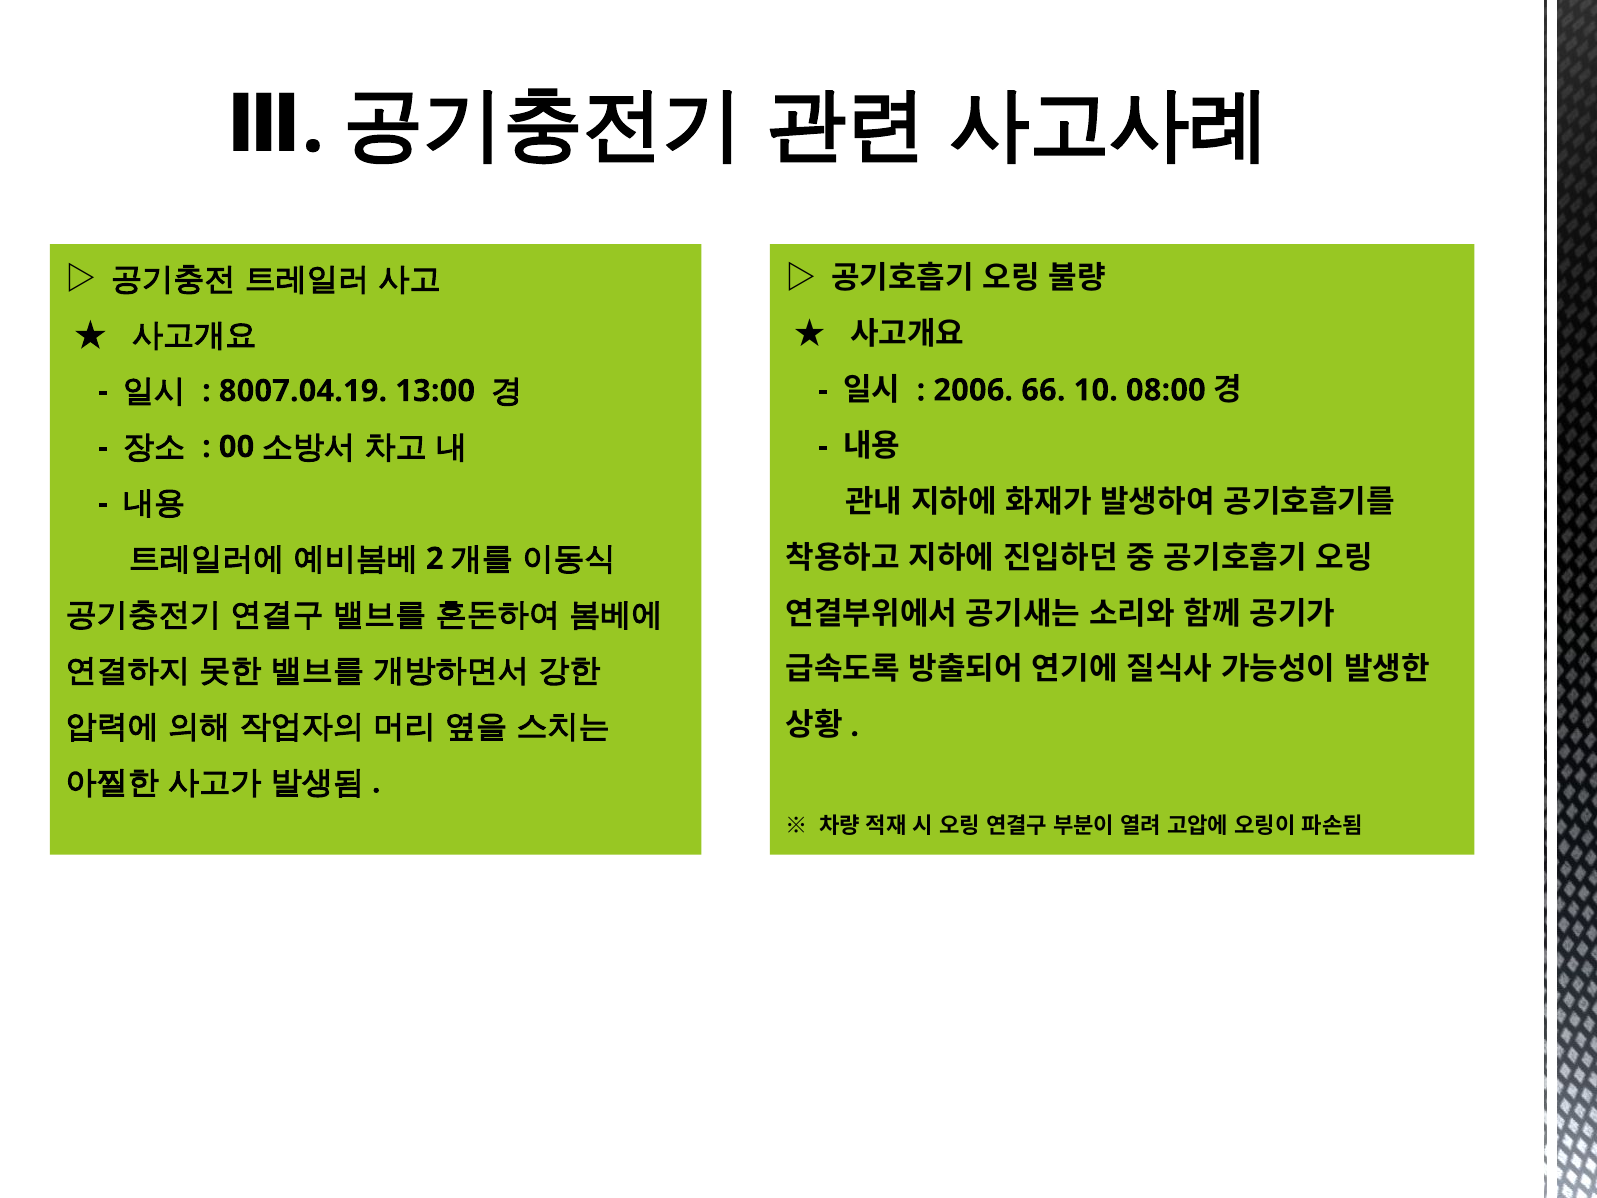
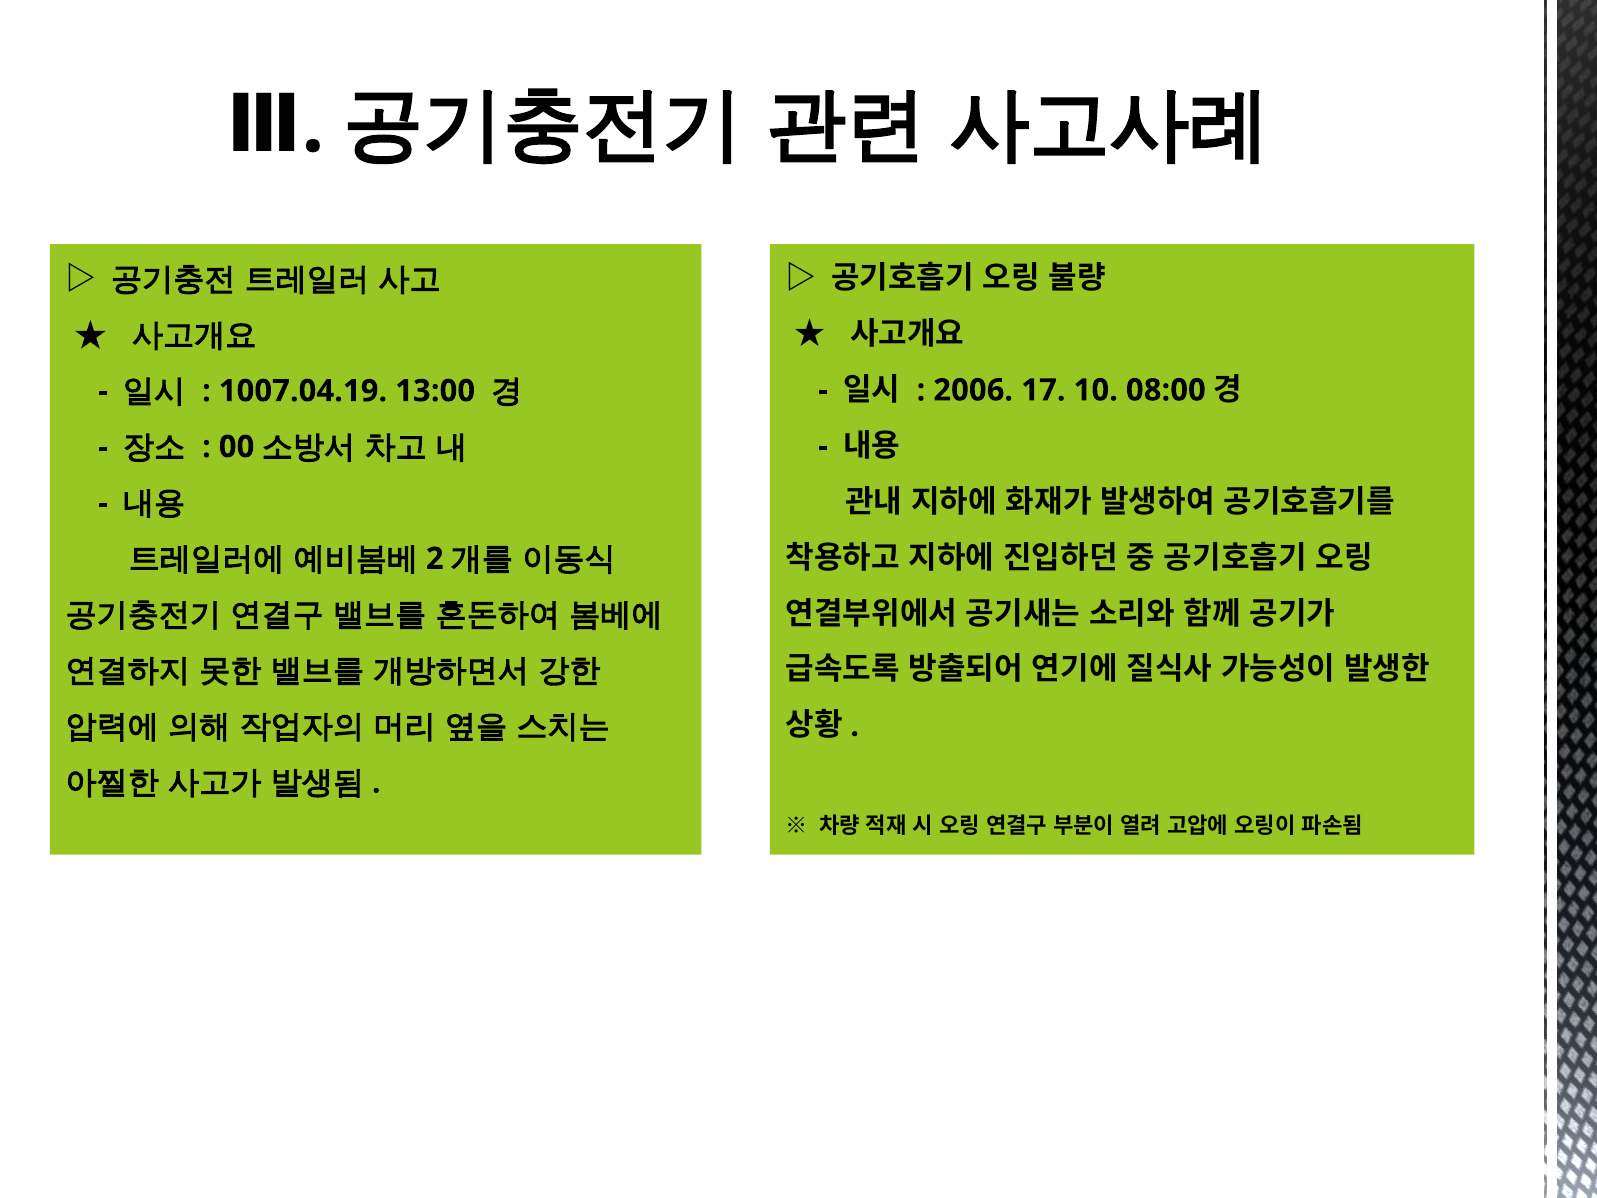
66: 66 -> 17
8007.04.19: 8007.04.19 -> 1007.04.19
